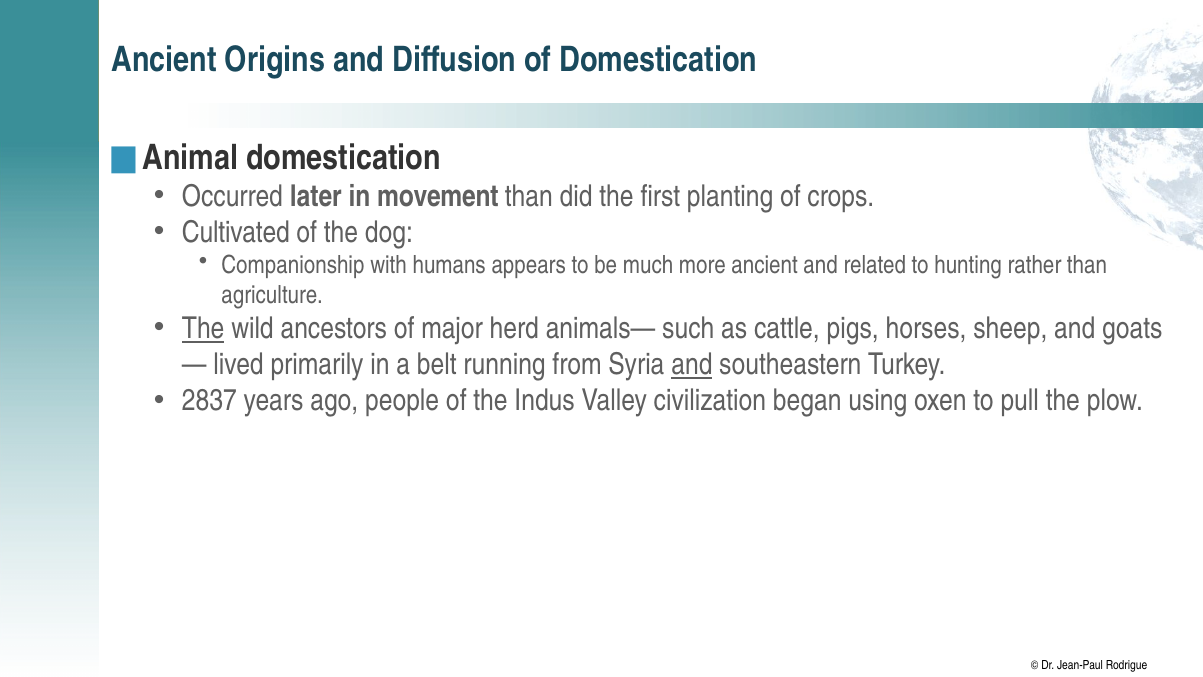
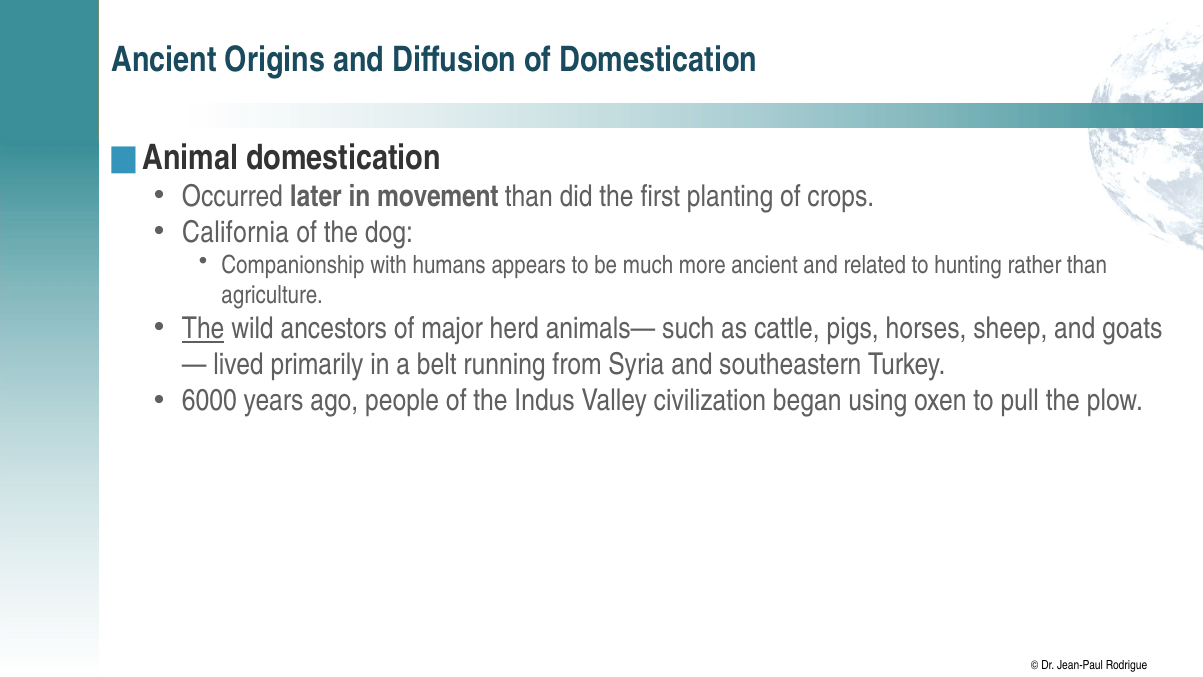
Cultivated: Cultivated -> California
and at (692, 365) underline: present -> none
2837: 2837 -> 6000
